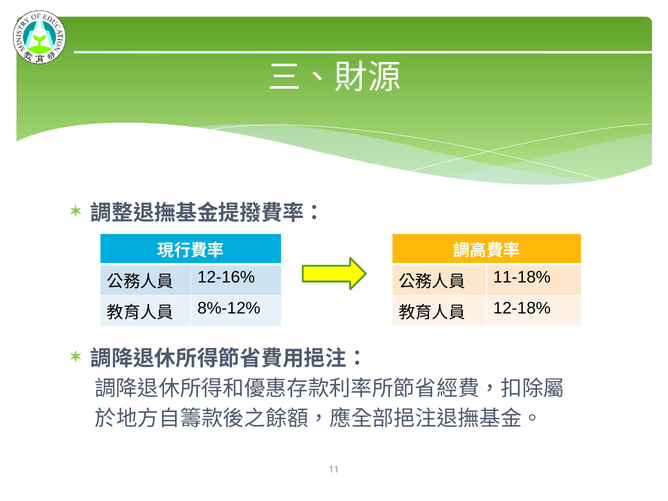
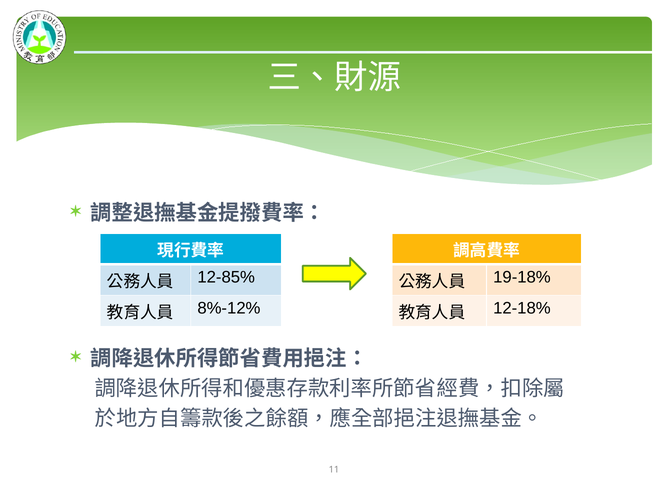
12-16%: 12-16% -> 12-85%
11-18%: 11-18% -> 19-18%
